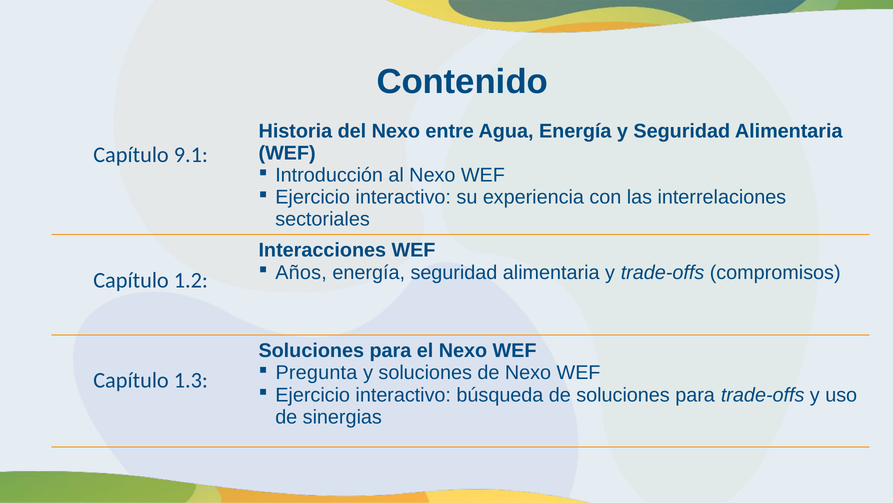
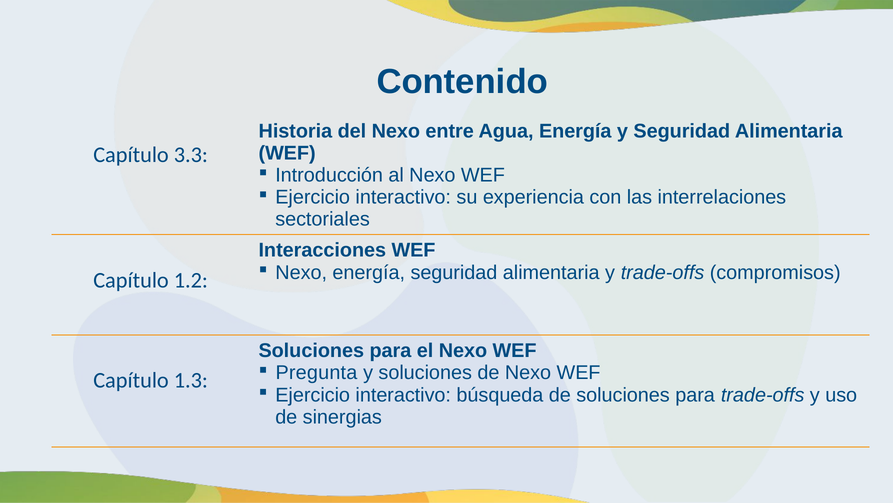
9.1: 9.1 -> 3.3
Años at (301, 272): Años -> Nexo
